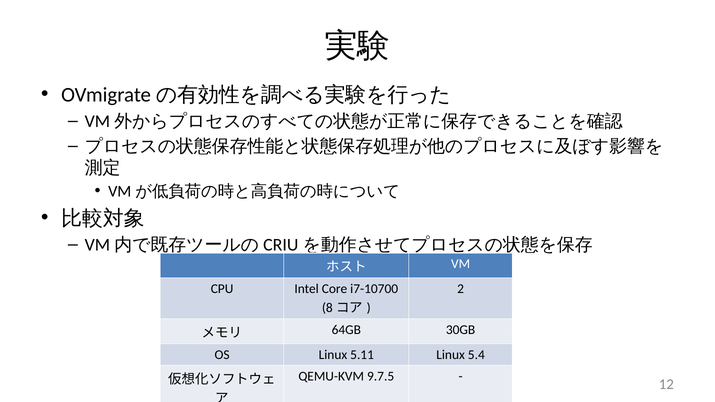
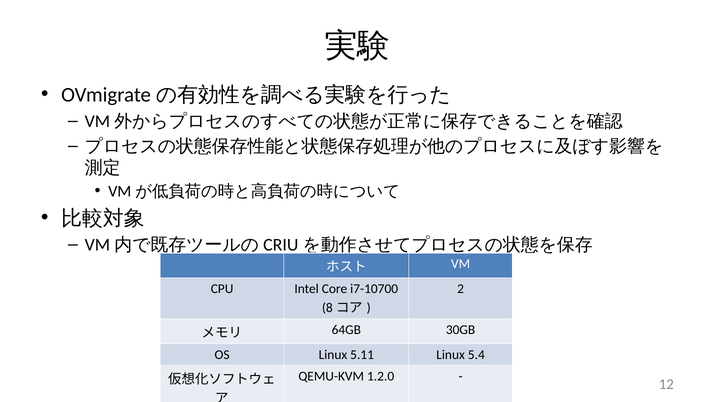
9.7.5: 9.7.5 -> 1.2.0
